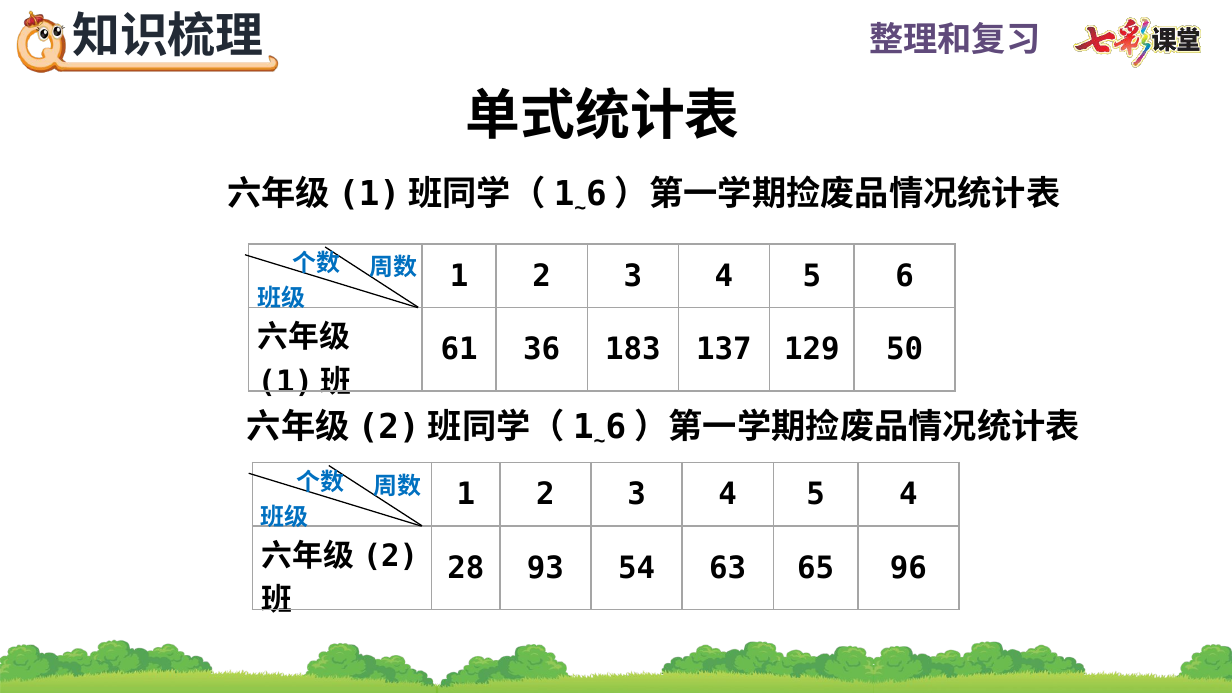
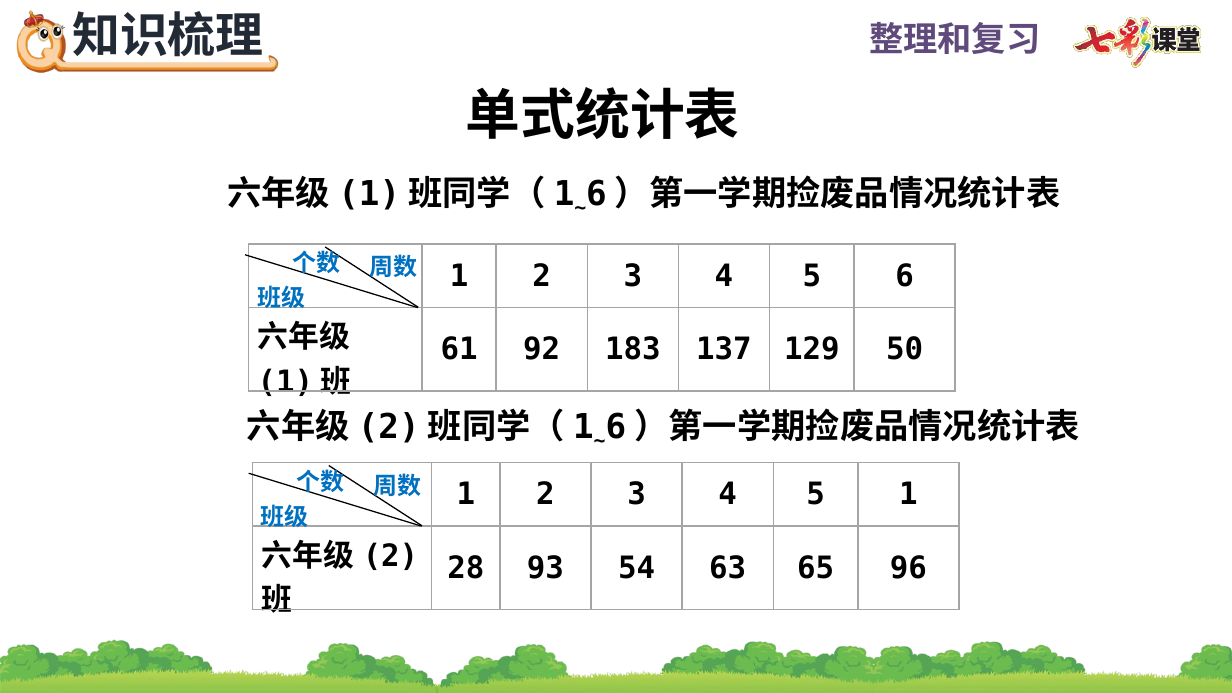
36: 36 -> 92
5 4: 4 -> 1
